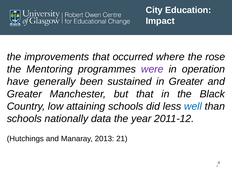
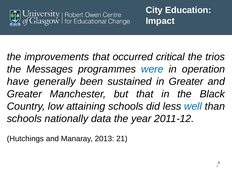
where: where -> critical
rose: rose -> trios
Mentoring: Mentoring -> Messages
were colour: purple -> blue
